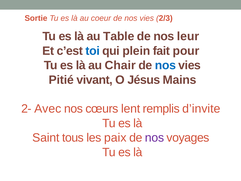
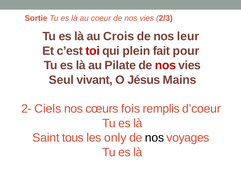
Table: Table -> Crois
toi colour: blue -> red
Chair: Chair -> Pilate
nos at (165, 65) colour: blue -> red
Pitié: Pitié -> Seul
Avec: Avec -> Ciels
lent: lent -> fois
d’invite: d’invite -> d’coeur
paix: paix -> only
nos at (155, 138) colour: purple -> black
